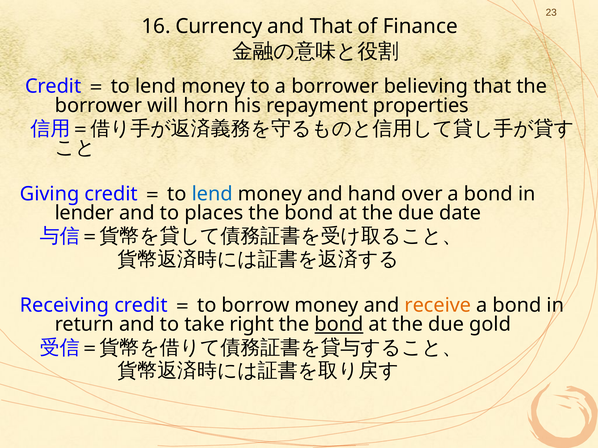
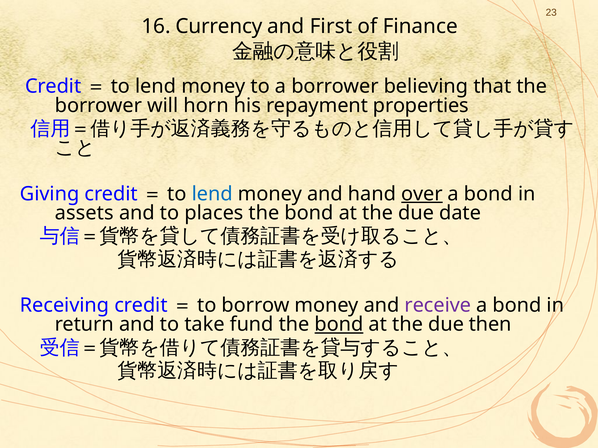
and That: That -> First
over underline: none -> present
lender: lender -> assets
receive colour: orange -> purple
right: right -> fund
gold: gold -> then
